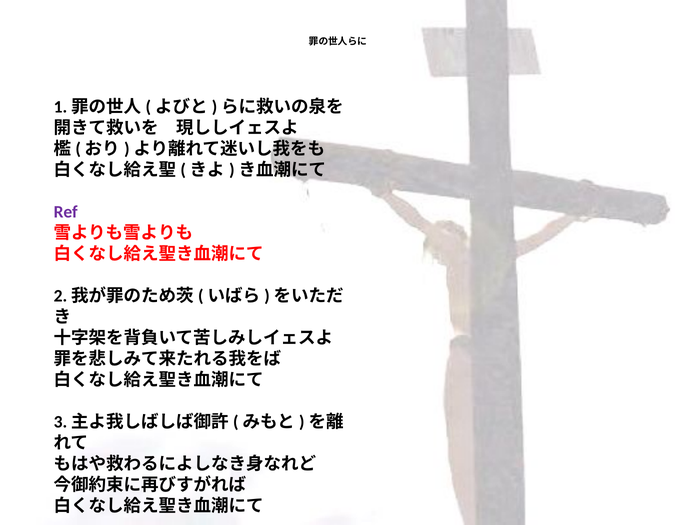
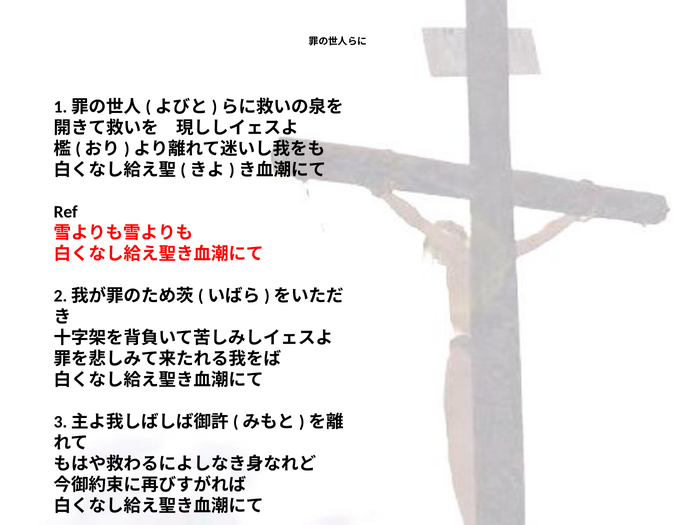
Ref colour: purple -> black
